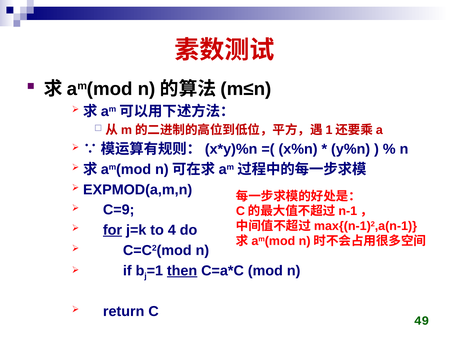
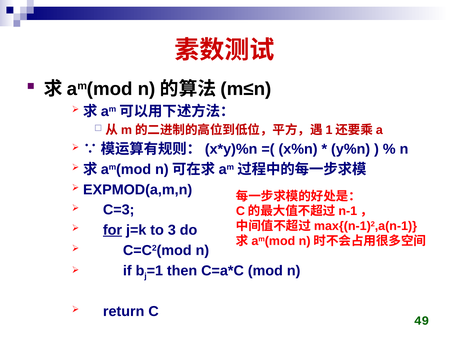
C=9: C=9 -> C=3
4: 4 -> 3
then underline: present -> none
